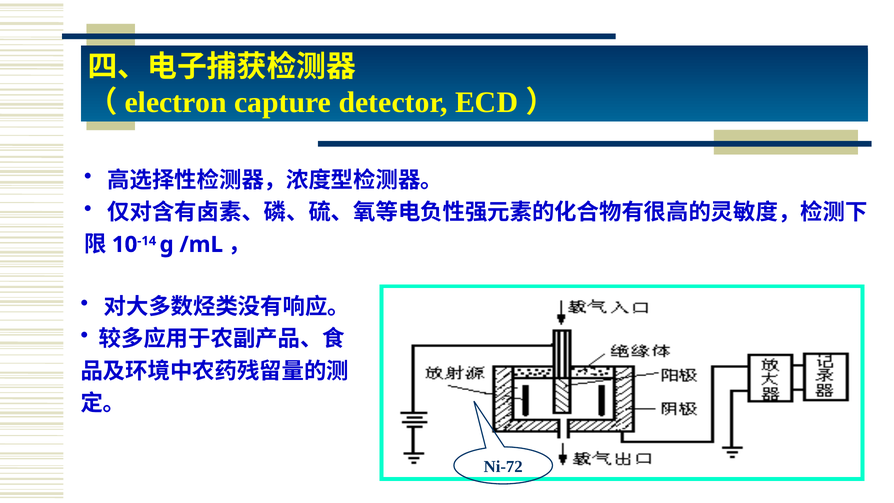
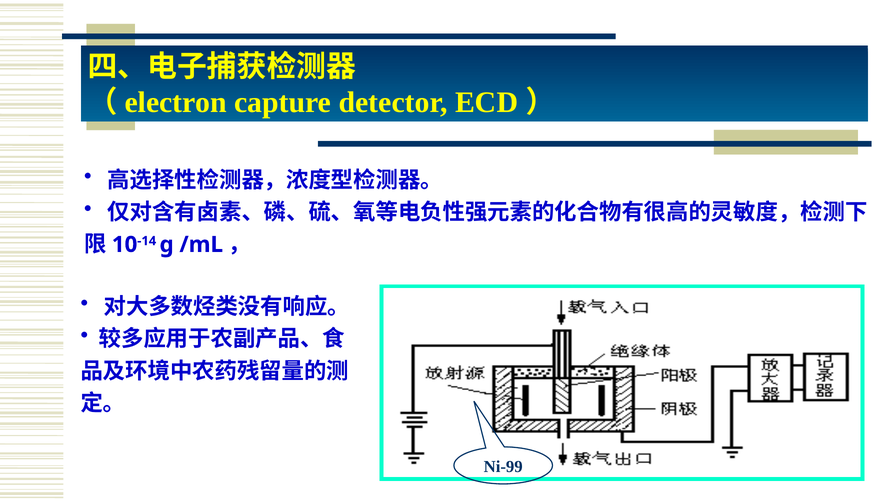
Ni-72: Ni-72 -> Ni-99
